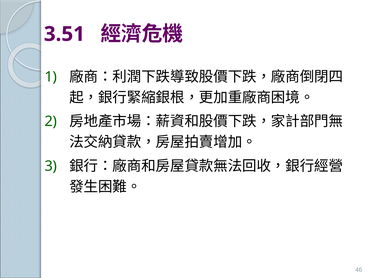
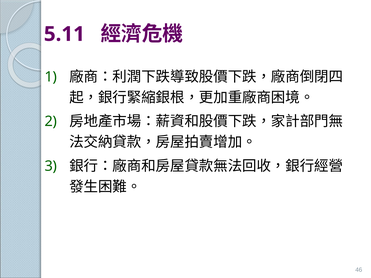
3.51: 3.51 -> 5.11
